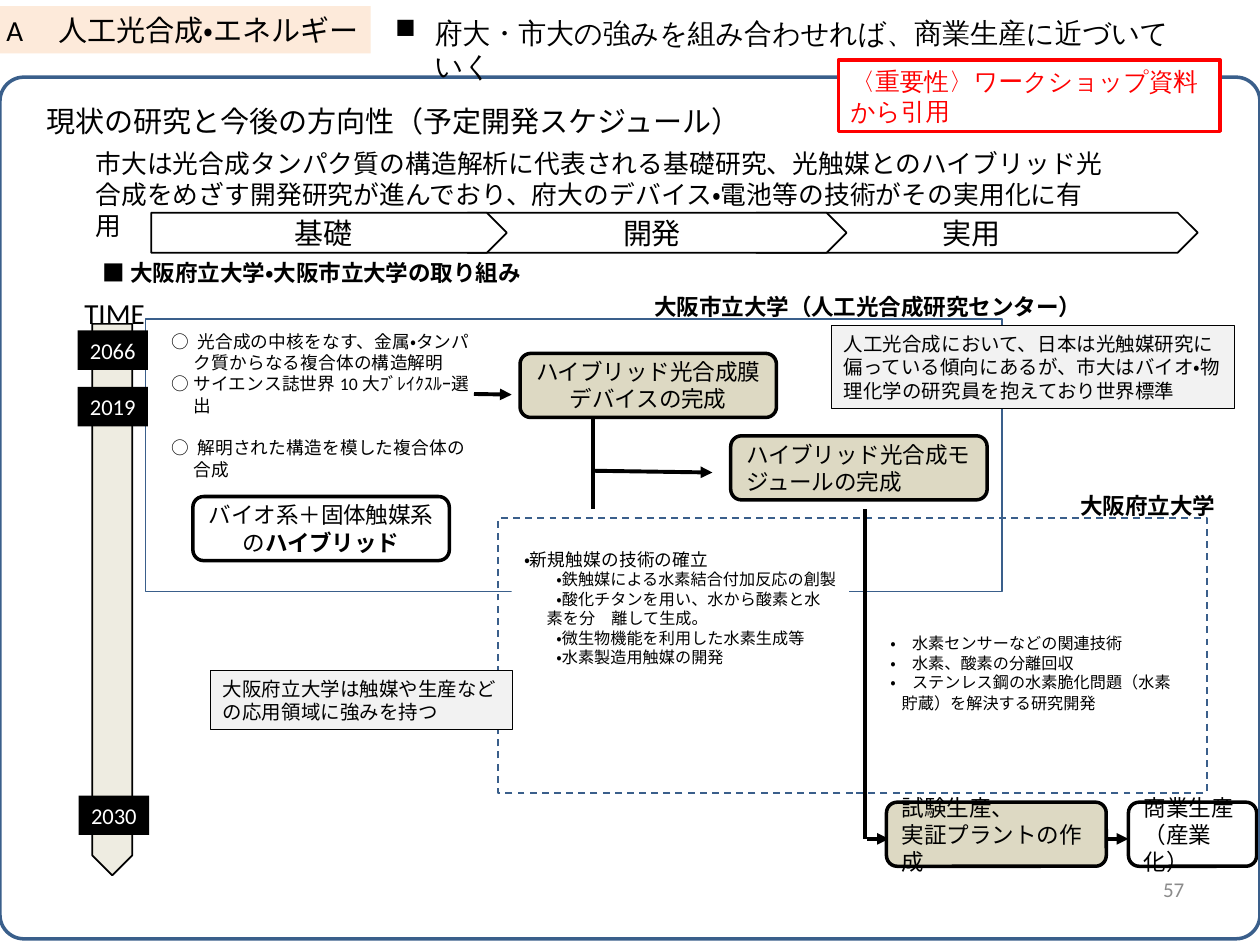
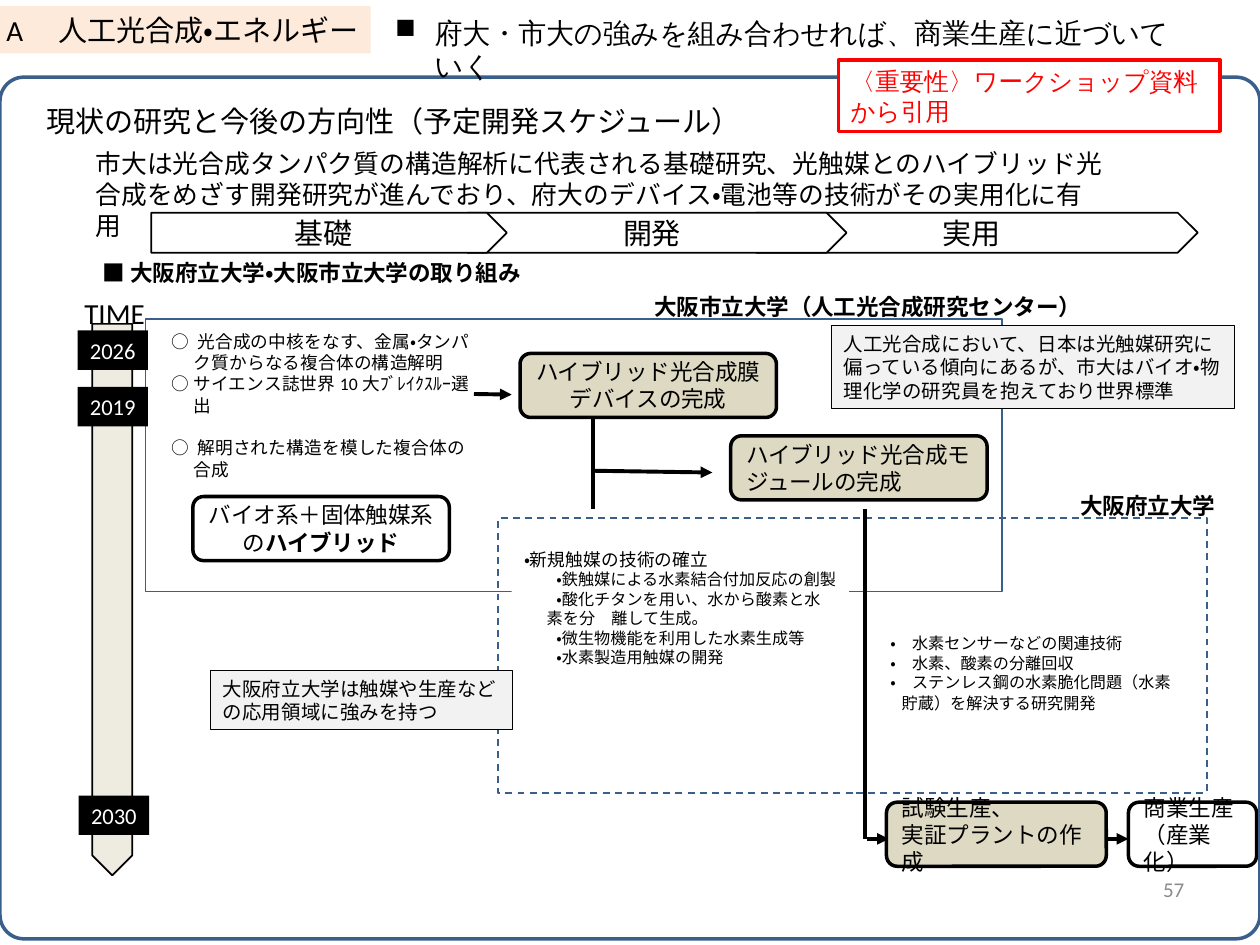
2066: 2066 -> 2026
